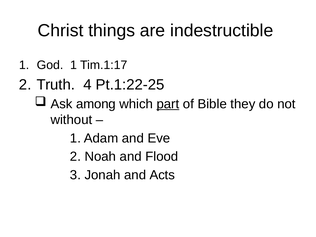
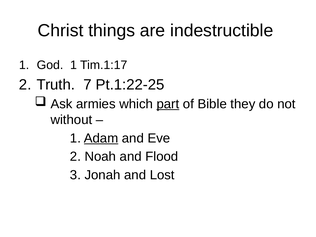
4: 4 -> 7
among: among -> armies
Adam underline: none -> present
Acts: Acts -> Lost
